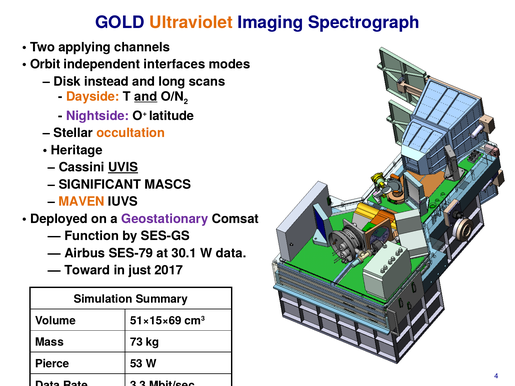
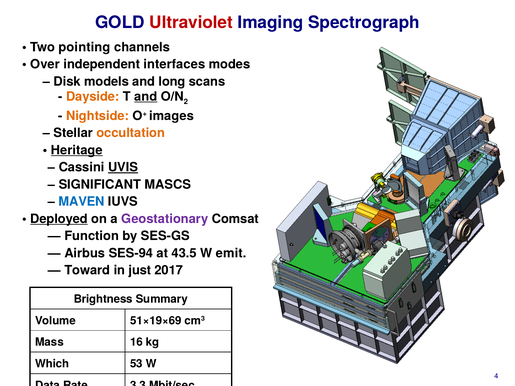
Ultraviolet colour: orange -> red
applying: applying -> pointing
Orbit: Orbit -> Over
instead: instead -> models
Nightside colour: purple -> orange
latitude: latitude -> images
Heritage underline: none -> present
MAVEN colour: orange -> blue
Deployed underline: none -> present
SES-79: SES-79 -> SES-94
30.1: 30.1 -> 43.5
data at (231, 253): data -> emit
Simulation: Simulation -> Brightness
51×15×69: 51×15×69 -> 51×19×69
73: 73 -> 16
Pierce: Pierce -> Which
